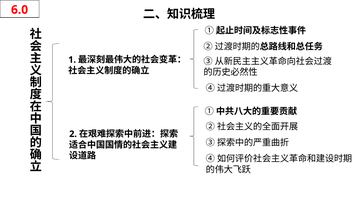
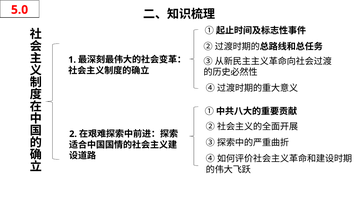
6.0: 6.0 -> 5.0
